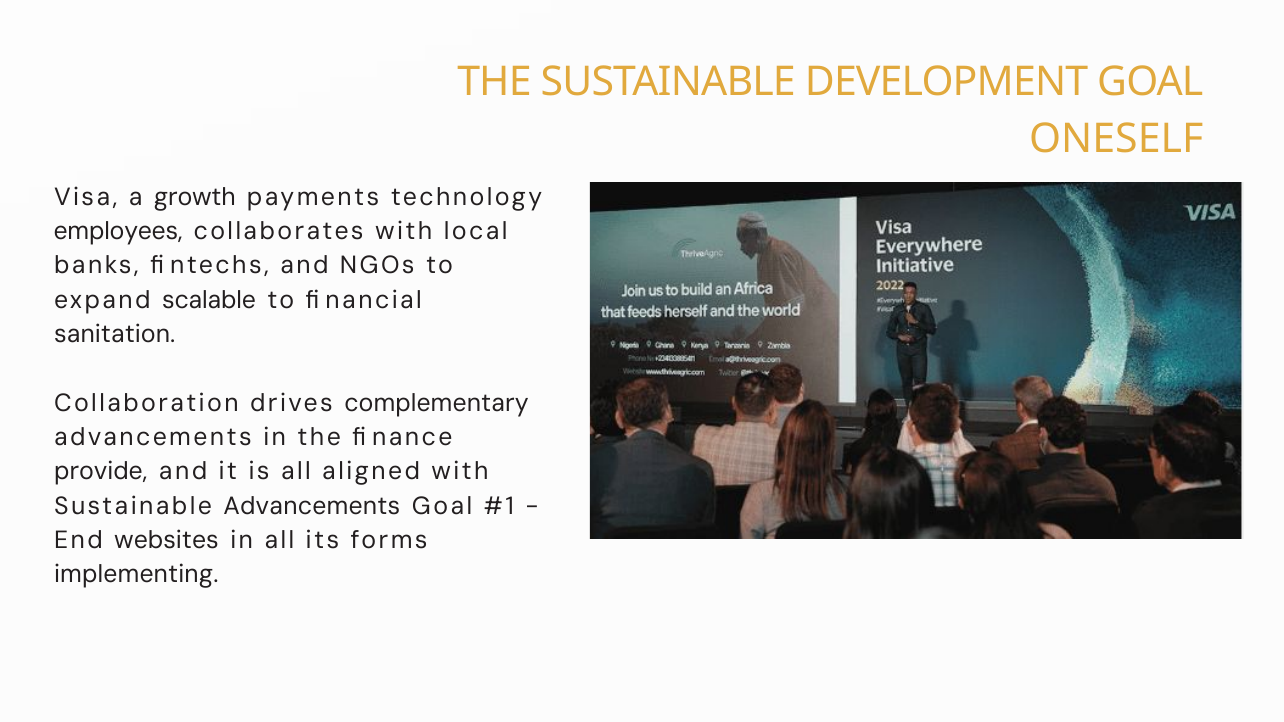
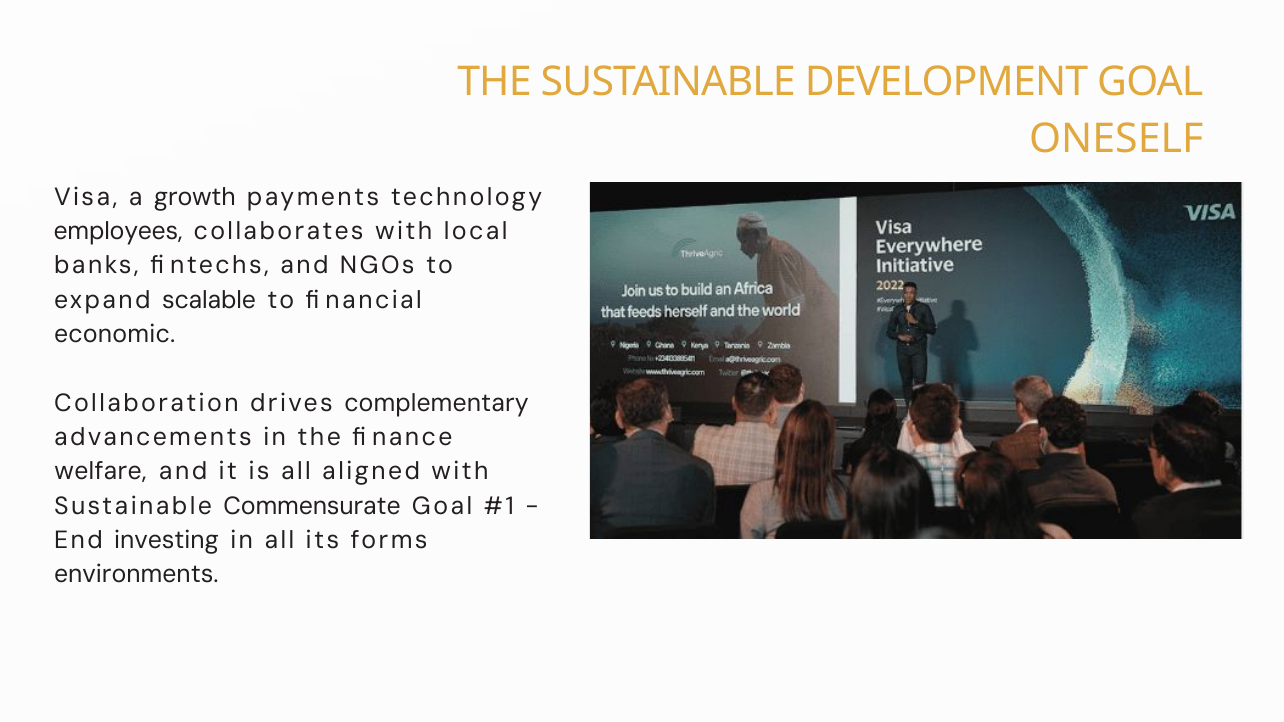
sanitation: sanitation -> economic
provide: provide -> welfare
Sustainable Advancements: Advancements -> Commensurate
websites: websites -> investing
implementing: implementing -> environments
